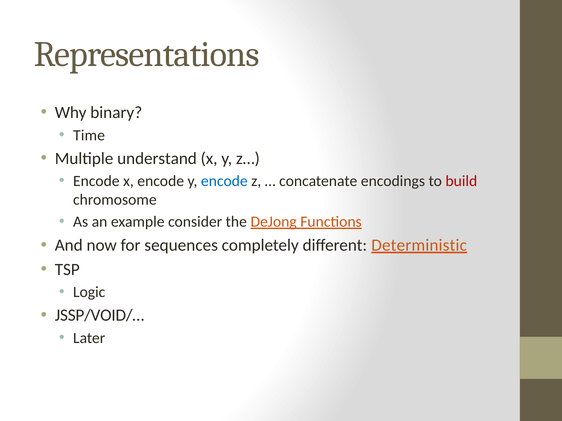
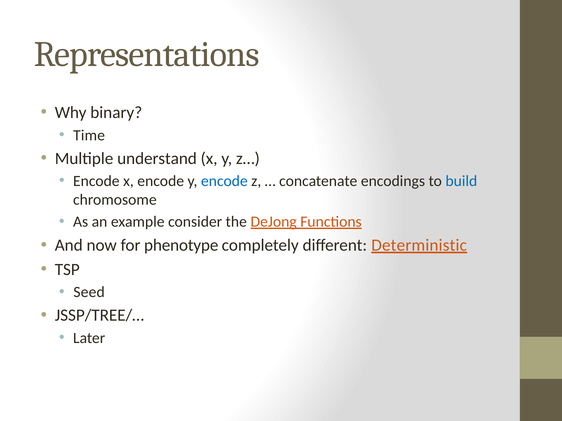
build colour: red -> blue
sequences: sequences -> phenotype
Logic: Logic -> Seed
JSSP/VOID/…: JSSP/VOID/… -> JSSP/TREE/…
